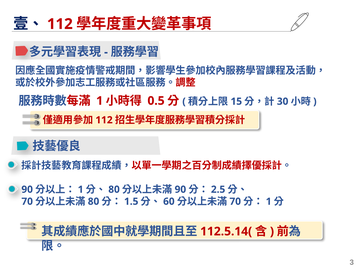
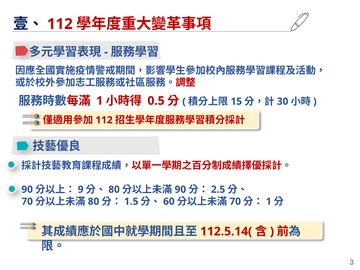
1 at (81, 189): 1 -> 9
